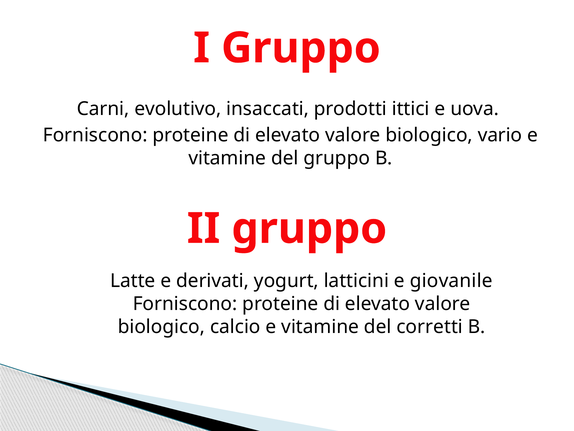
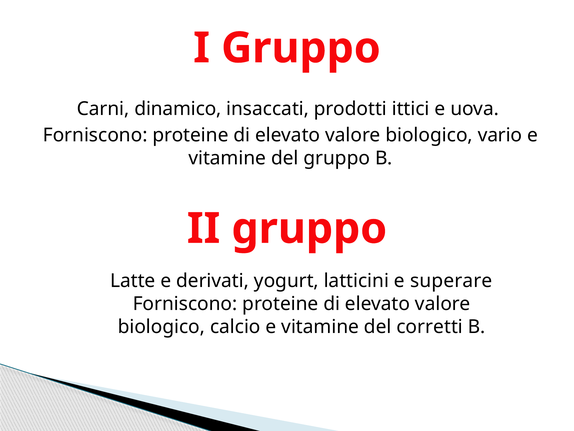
evolutivo: evolutivo -> dinamico
giovanile: giovanile -> superare
